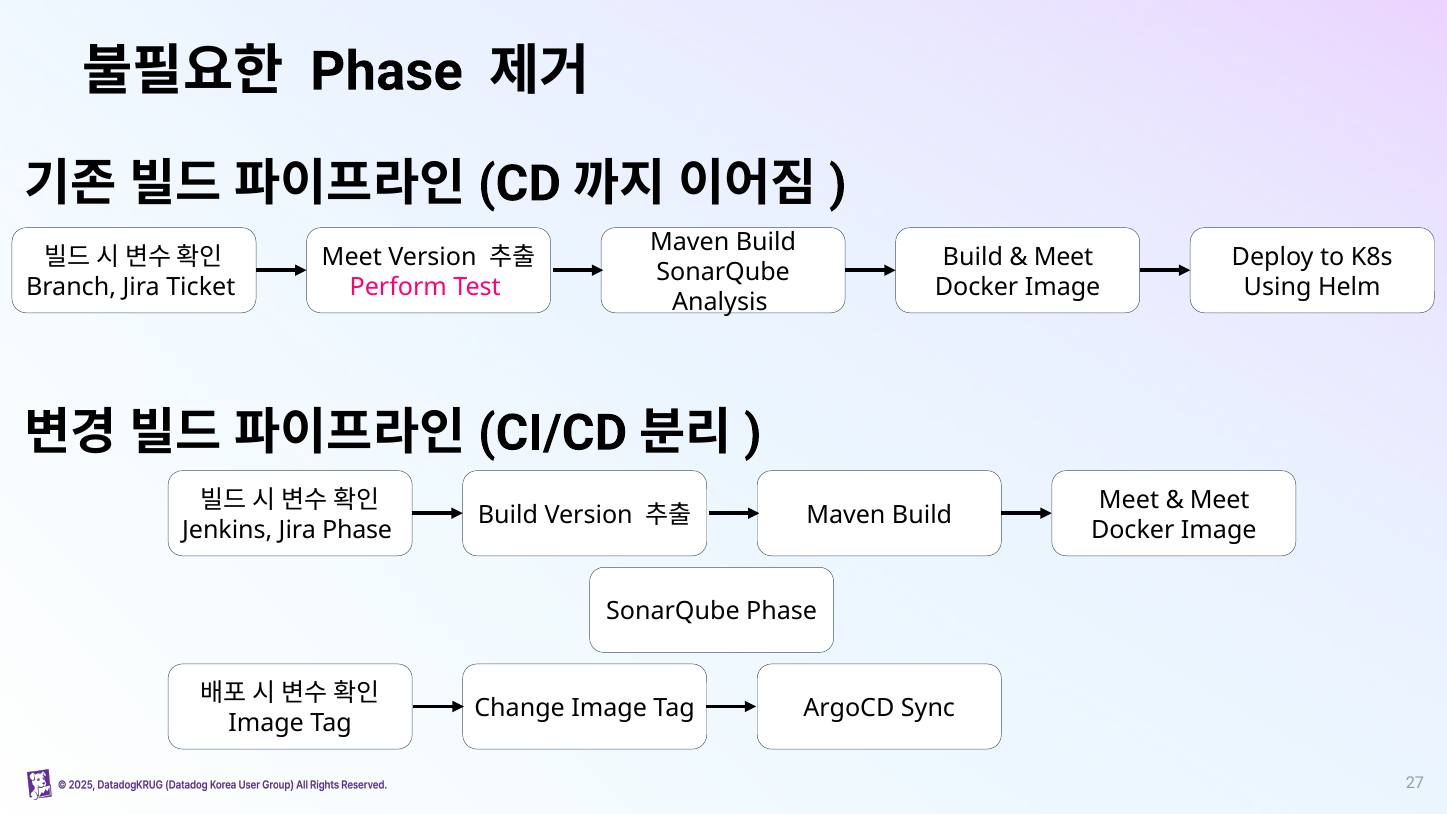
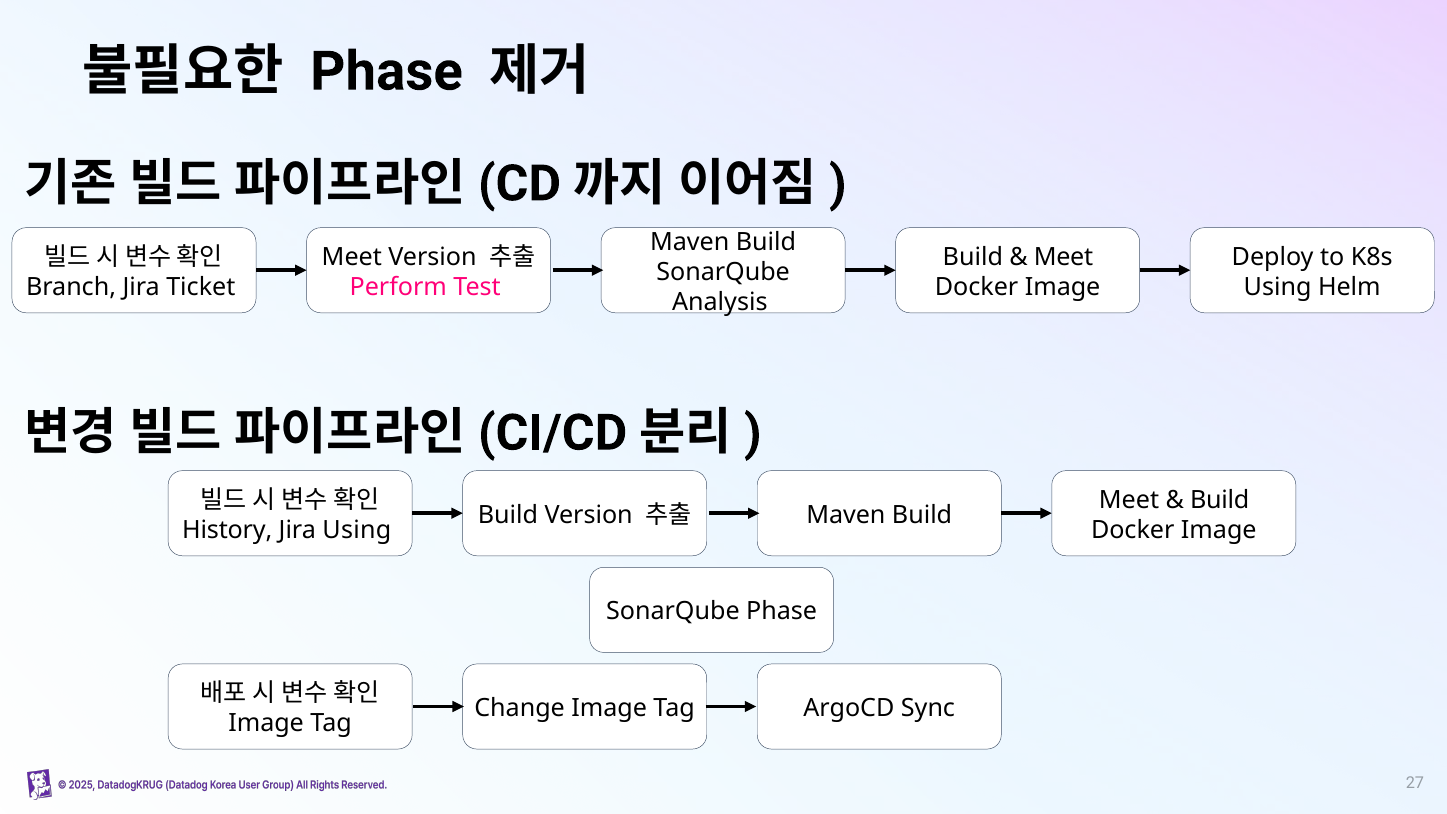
Meet at (1220, 500): Meet -> Build
Jenkins: Jenkins -> History
Jira Phase: Phase -> Using
